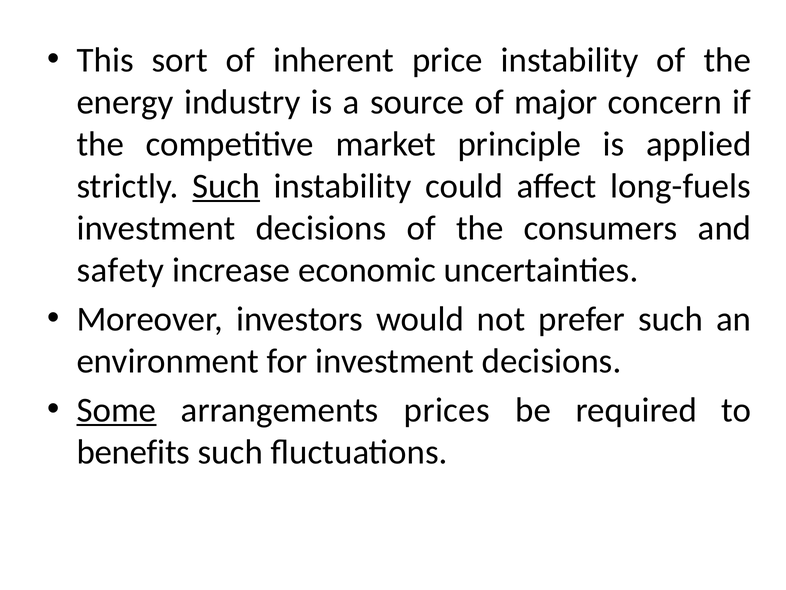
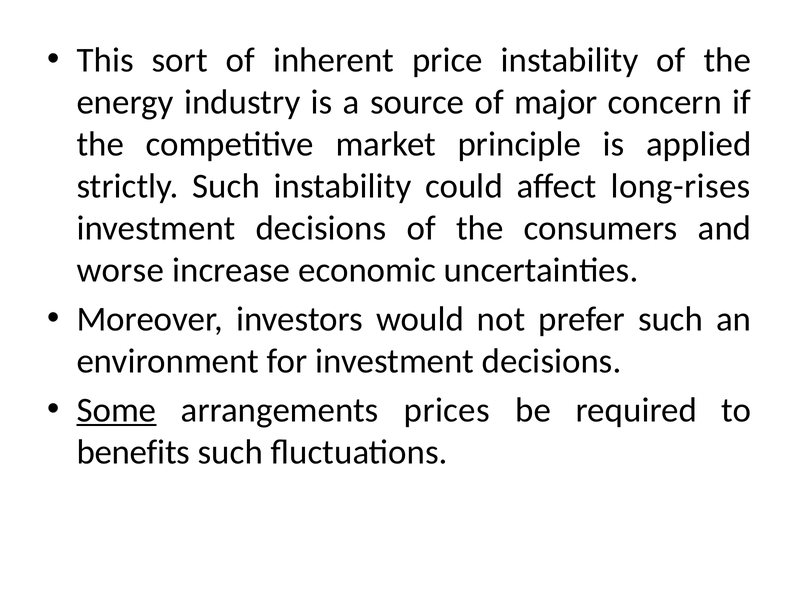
Such at (226, 186) underline: present -> none
long-fuels: long-fuels -> long-rises
safety: safety -> worse
